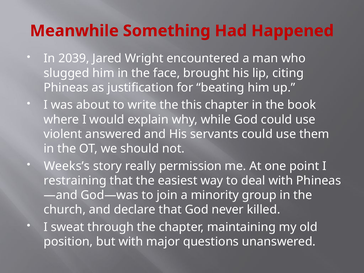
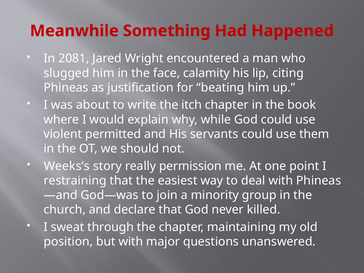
2039: 2039 -> 2081
brought: brought -> calamity
this: this -> itch
answered: answered -> permitted
